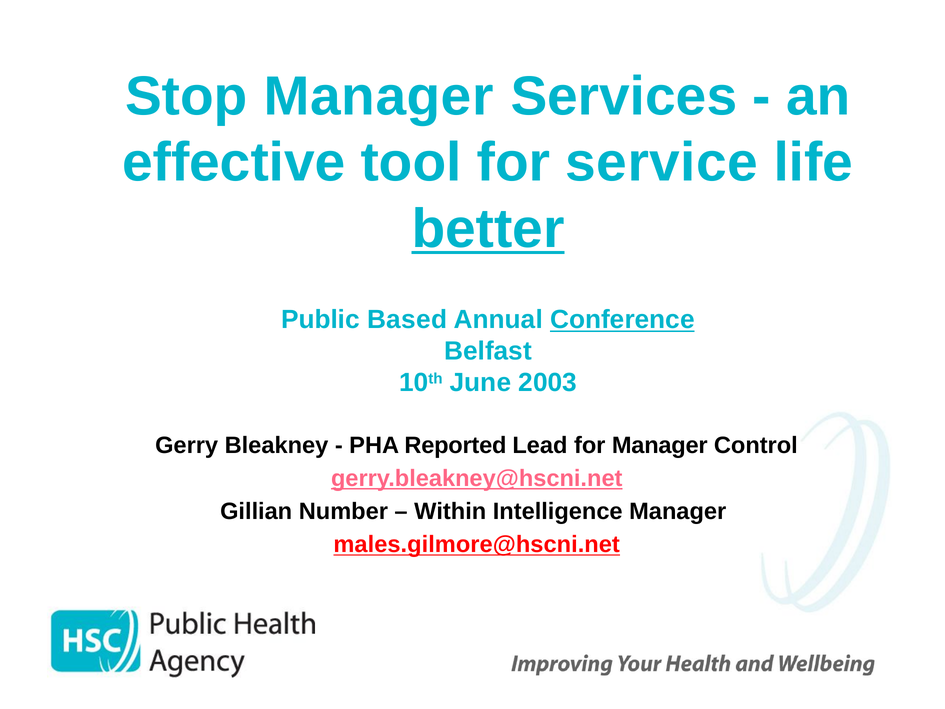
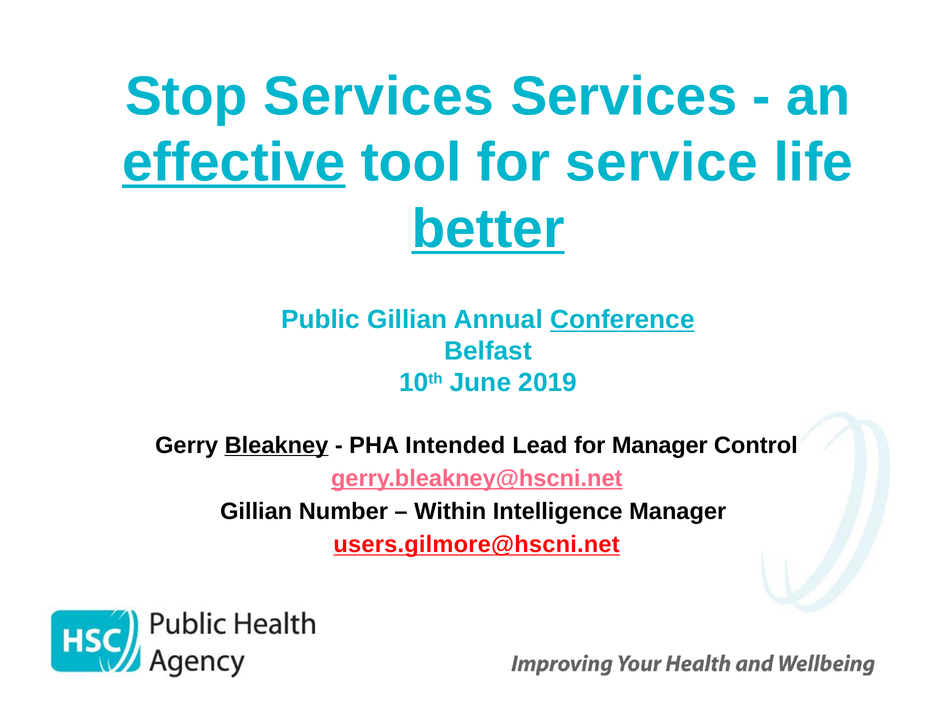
Stop Manager: Manager -> Services
effective underline: none -> present
Public Based: Based -> Gillian
2003: 2003 -> 2019
Bleakney underline: none -> present
Reported: Reported -> Intended
males.gilmore@hscni.net: males.gilmore@hscni.net -> users.gilmore@hscni.net
